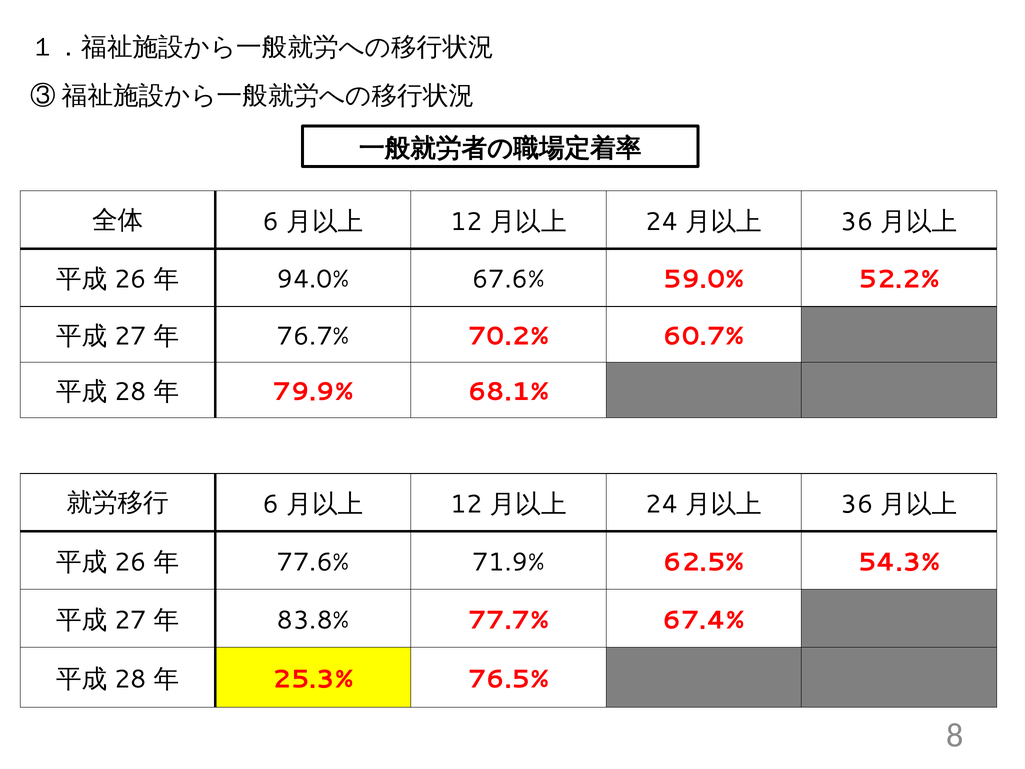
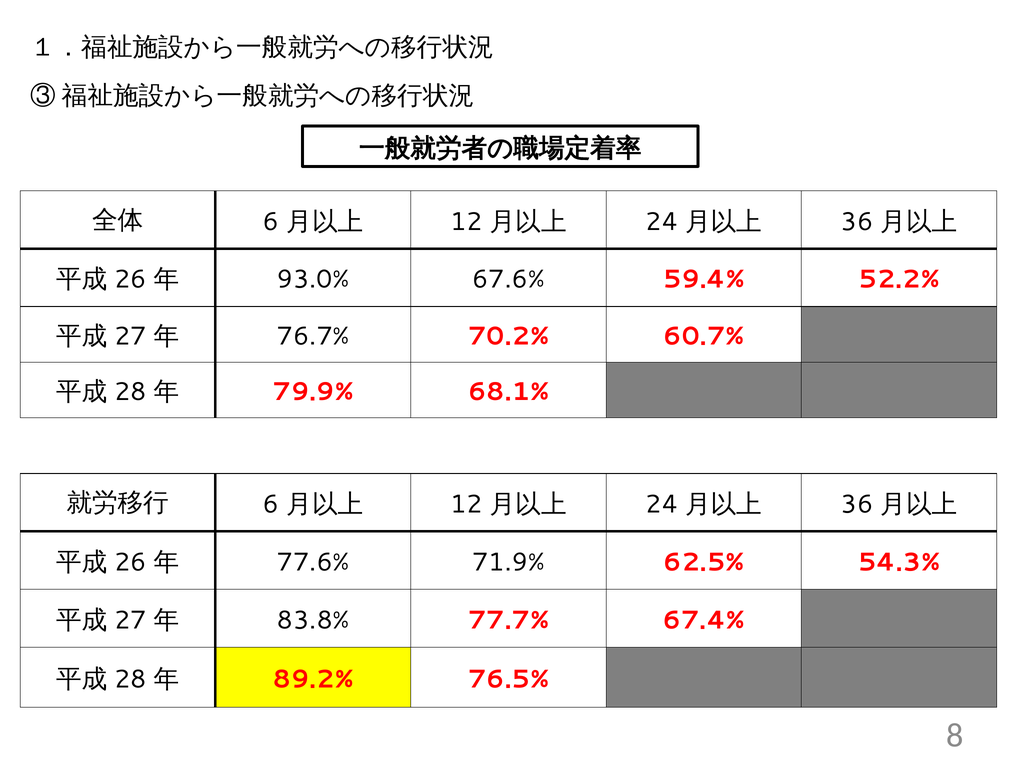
94.0%: 94.0% -> 93.0%
59.0%: 59.0% -> 59.4%
25.3%: 25.3% -> 89.2%
